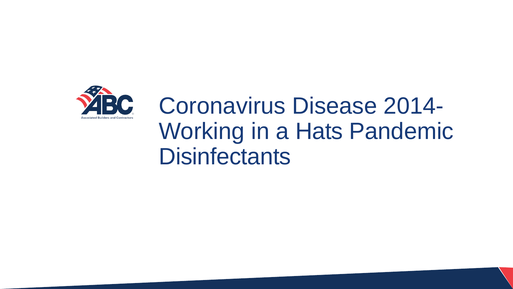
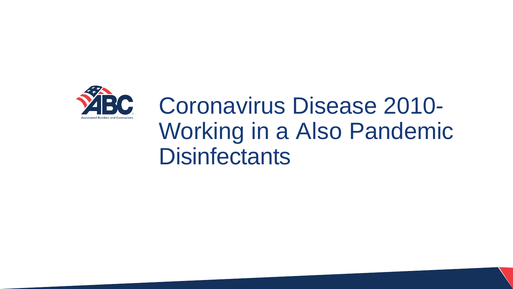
2014-: 2014- -> 2010-
Hats: Hats -> Also
